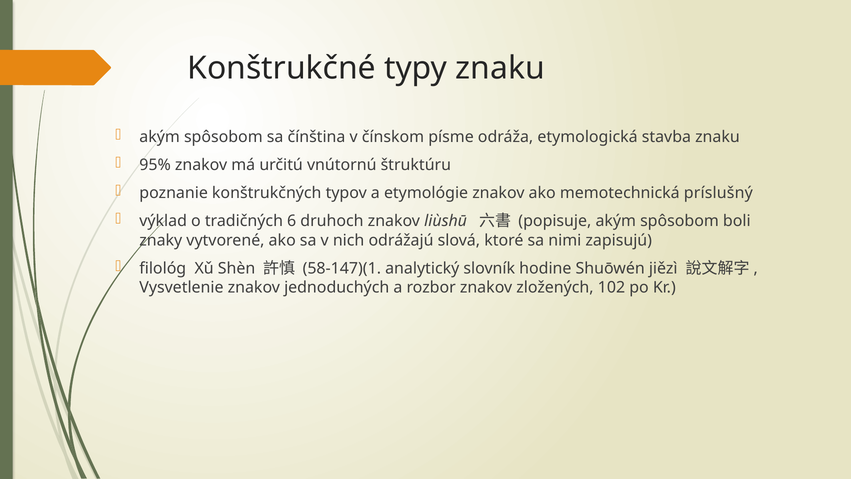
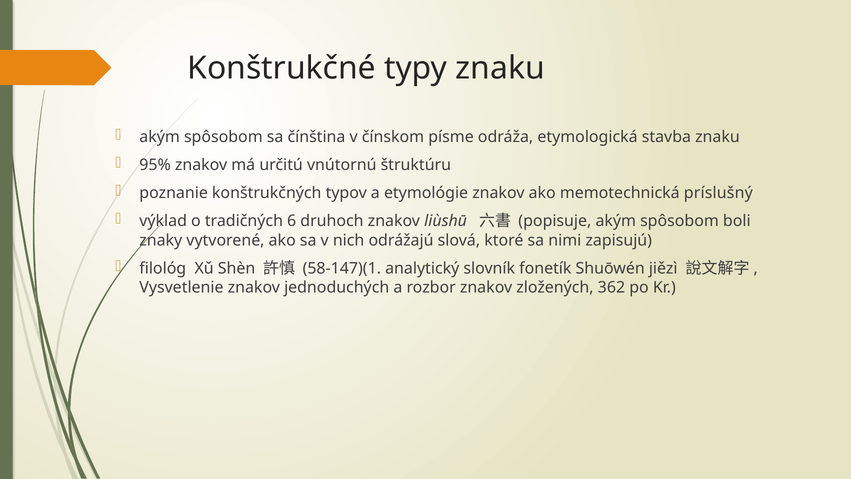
hodine: hodine -> fonetík
102: 102 -> 362
